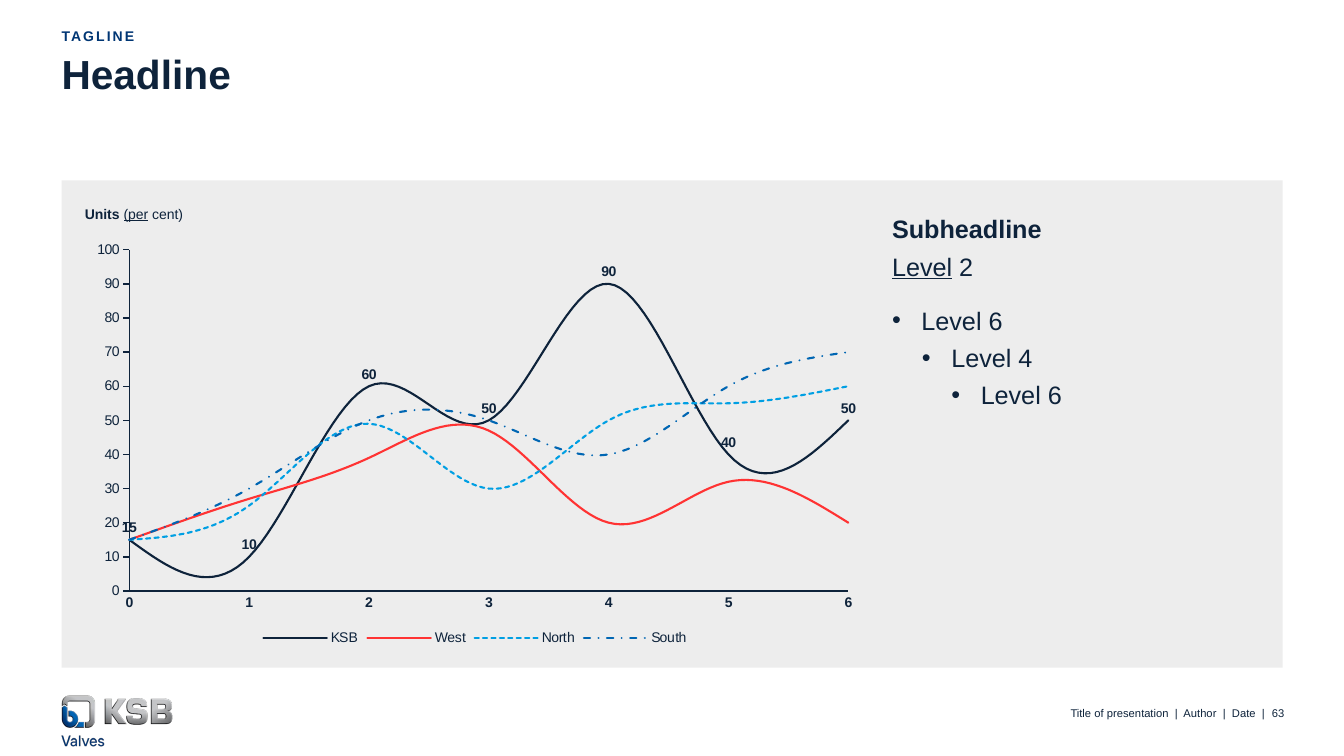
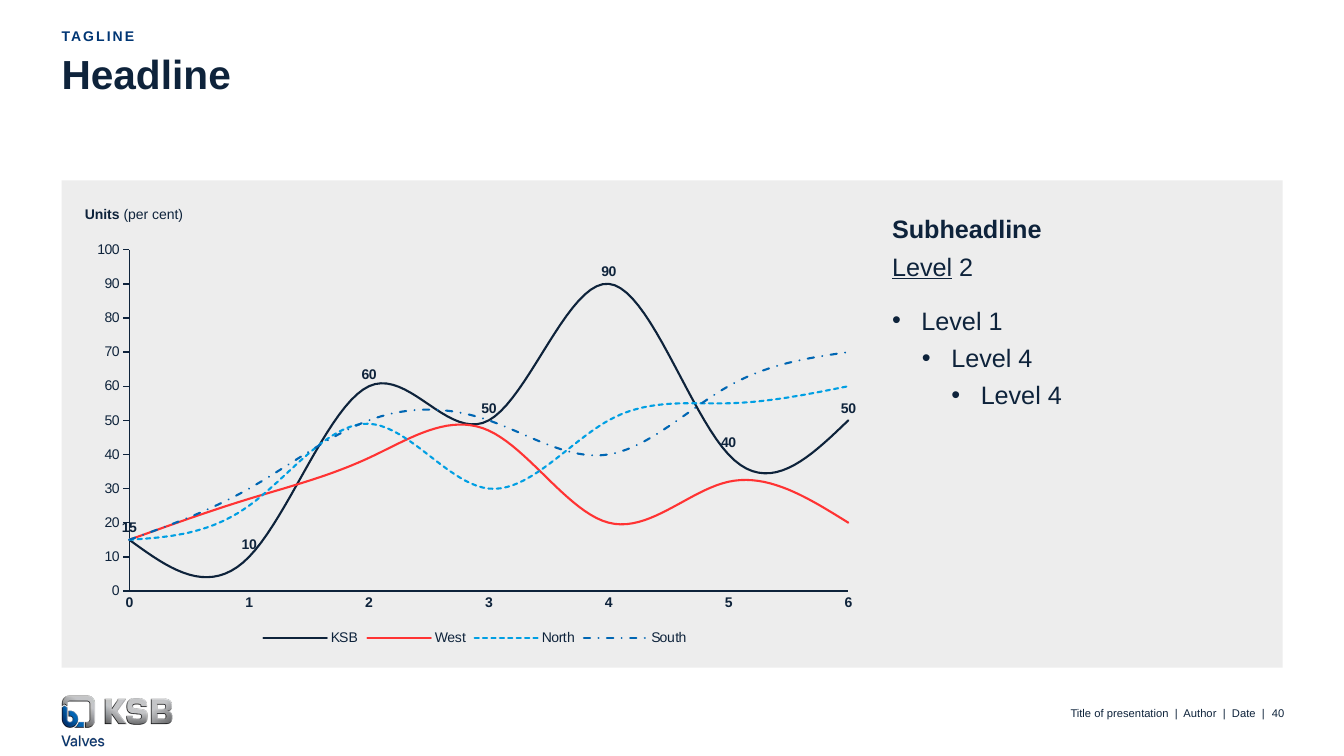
per underline: present -> none
6 at (996, 322): 6 -> 1
6 at (1055, 396): 6 -> 4
63 at (1278, 714): 63 -> 40
